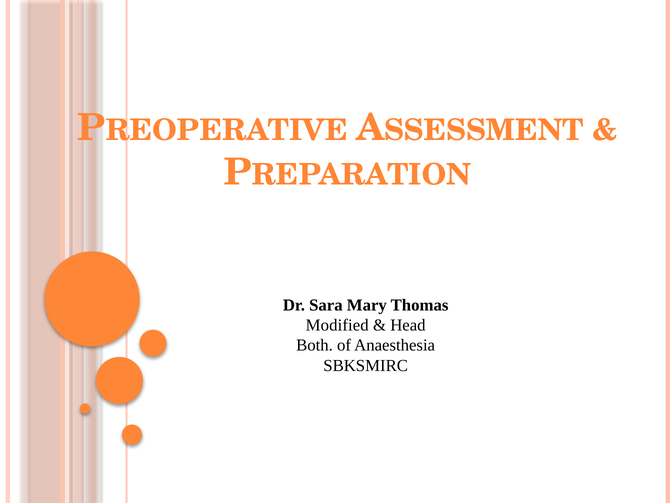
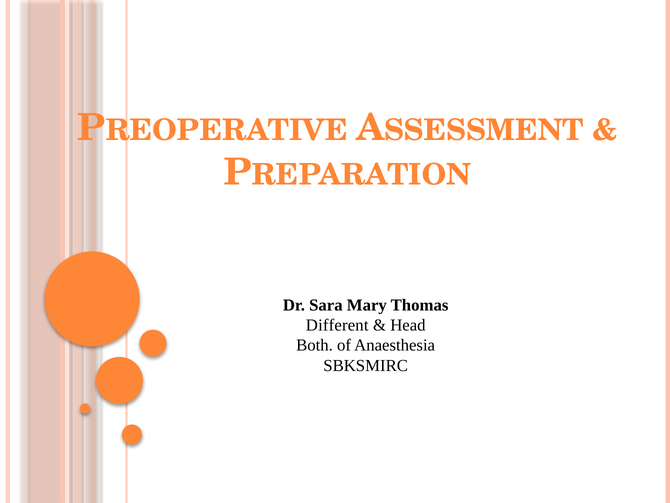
Modified: Modified -> Different
